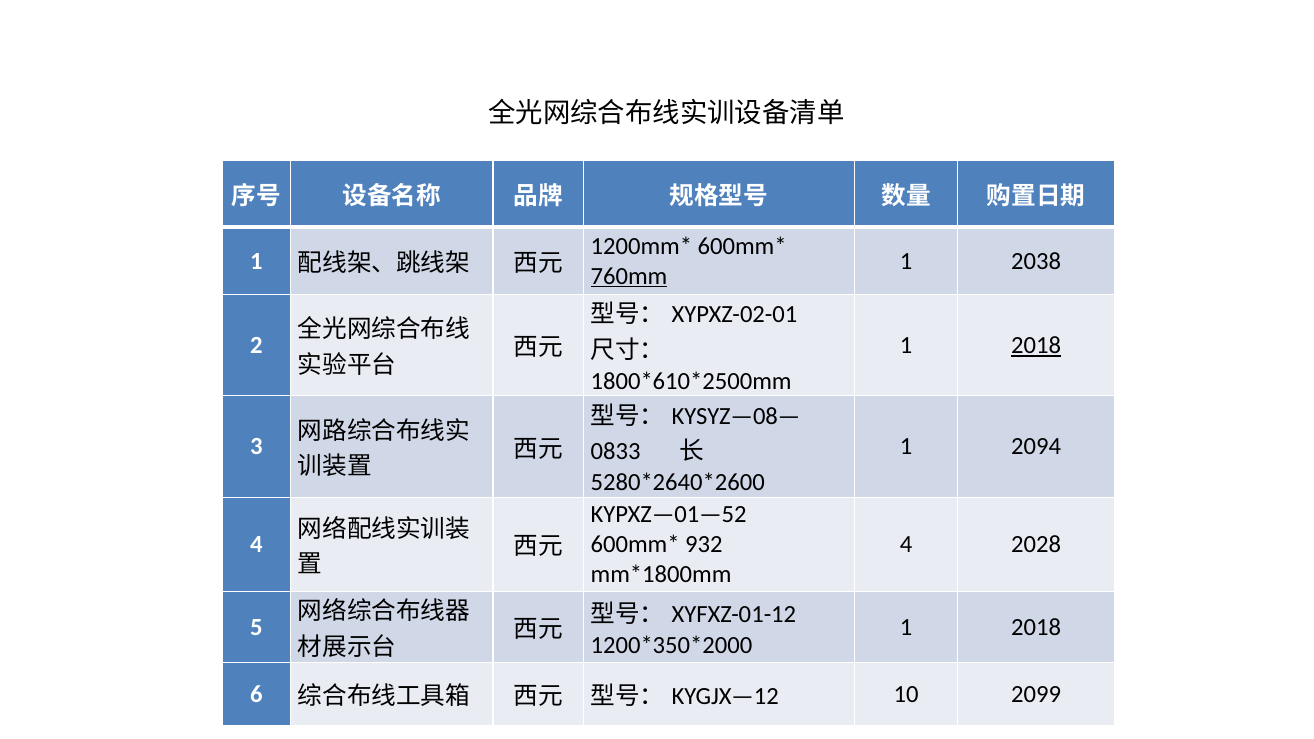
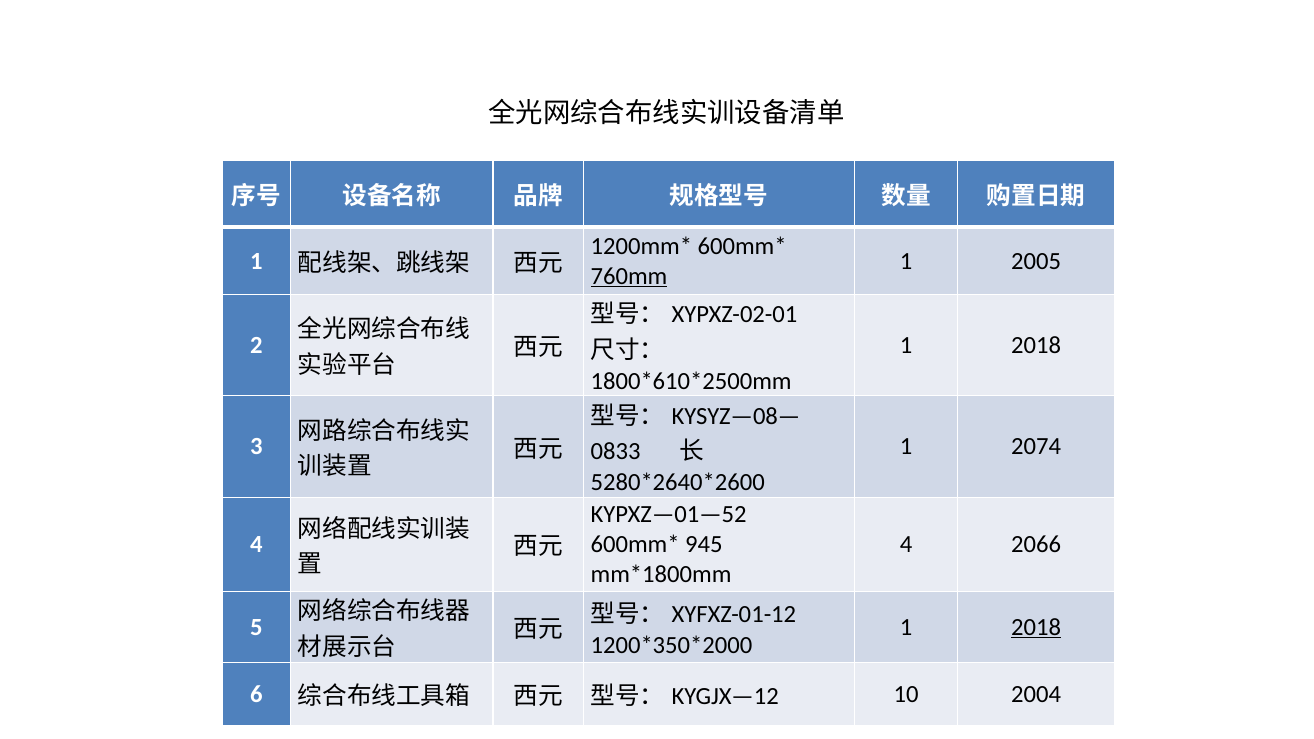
2038: 2038 -> 2005
2018 at (1036, 345) underline: present -> none
2094: 2094 -> 2074
932: 932 -> 945
2028: 2028 -> 2066
2018 at (1036, 627) underline: none -> present
2099: 2099 -> 2004
